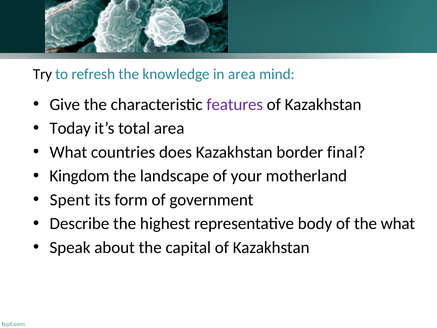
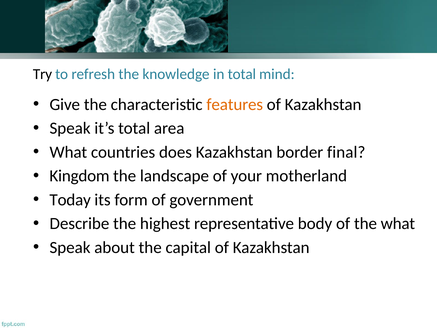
in area: area -> total
features colour: purple -> orange
Today at (70, 128): Today -> Speak
Spent: Spent -> Today
